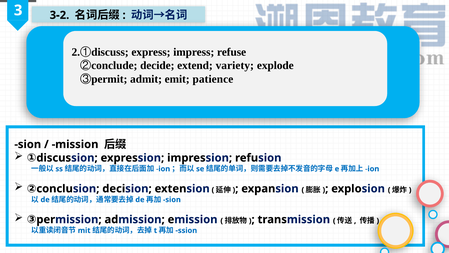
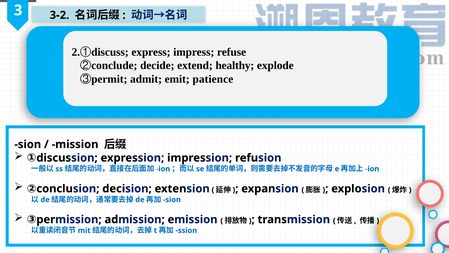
variety: variety -> healthy
